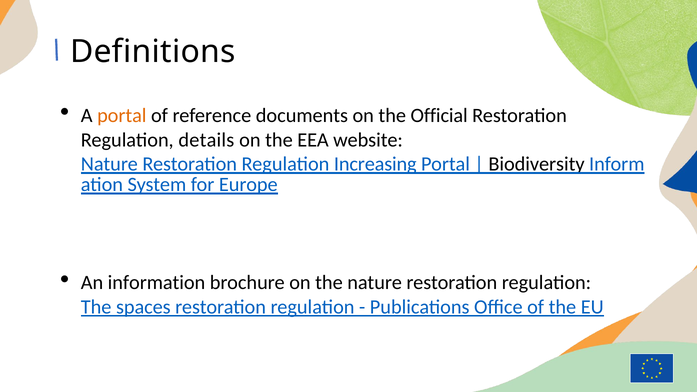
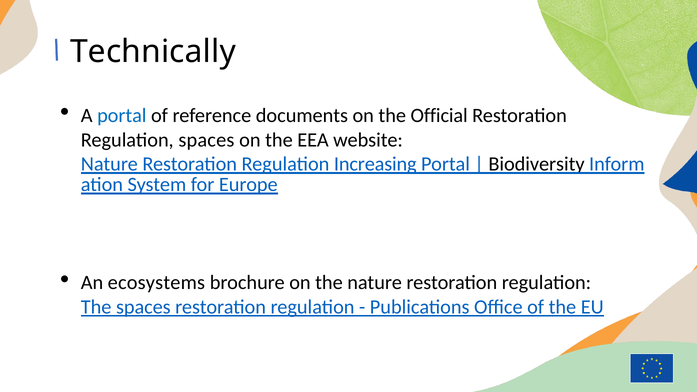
Definitions: Definitions -> Technically
portal at (122, 115) colour: orange -> blue
Regulation details: details -> spaces
information: information -> ecosystems
